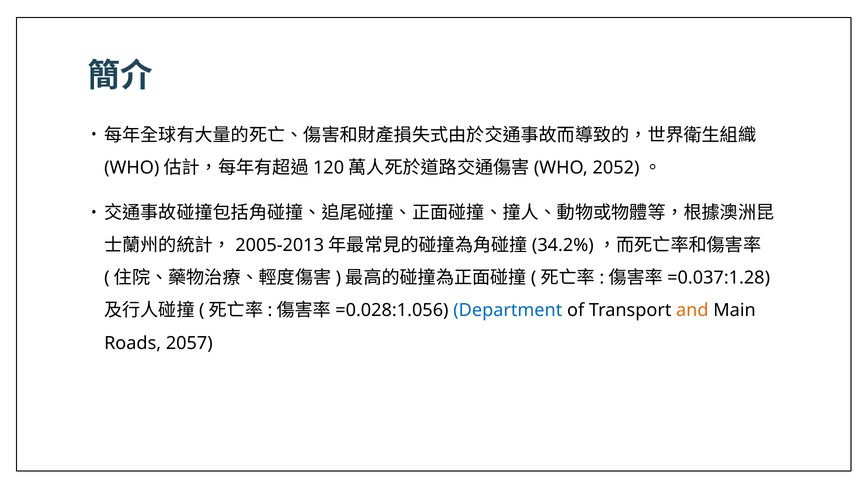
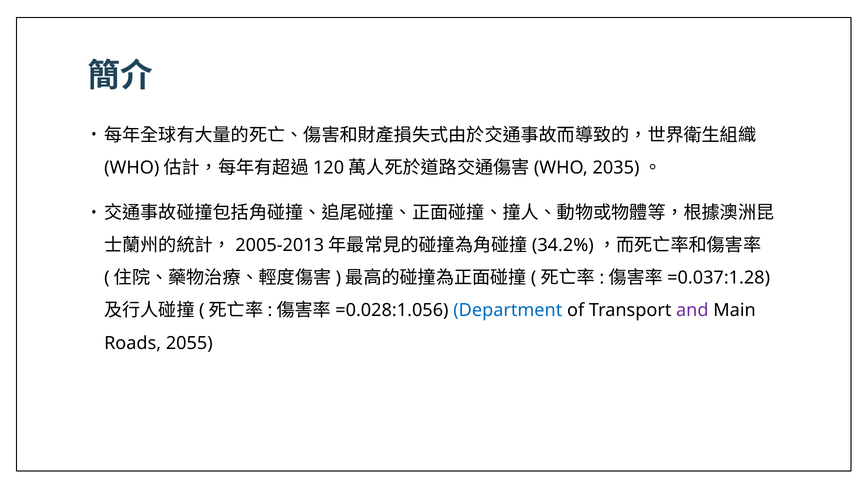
2052: 2052 -> 2035
and colour: orange -> purple
2057: 2057 -> 2055
